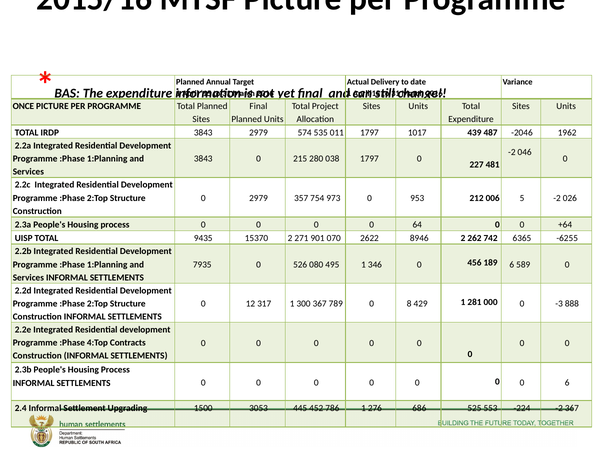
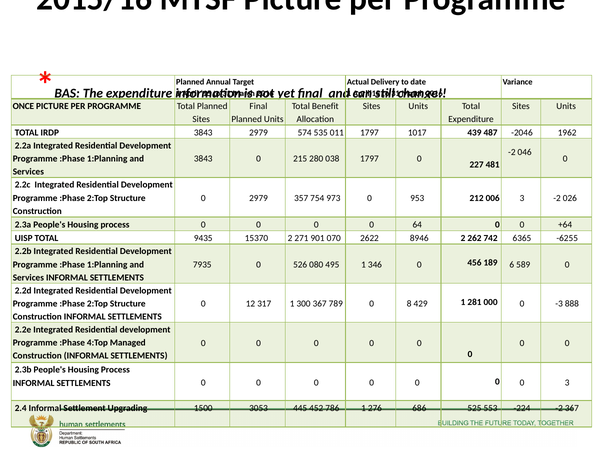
Project: Project -> Benefit
006 5: 5 -> 3
Contracts: Contracts -> Managed
0 6: 6 -> 3
